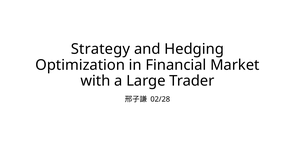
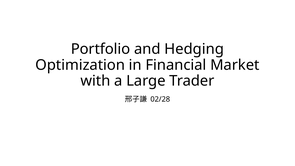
Strategy: Strategy -> Portfolio
